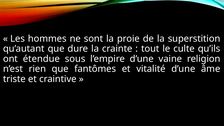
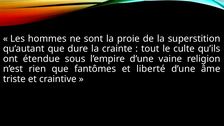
vitalité: vitalité -> liberté
